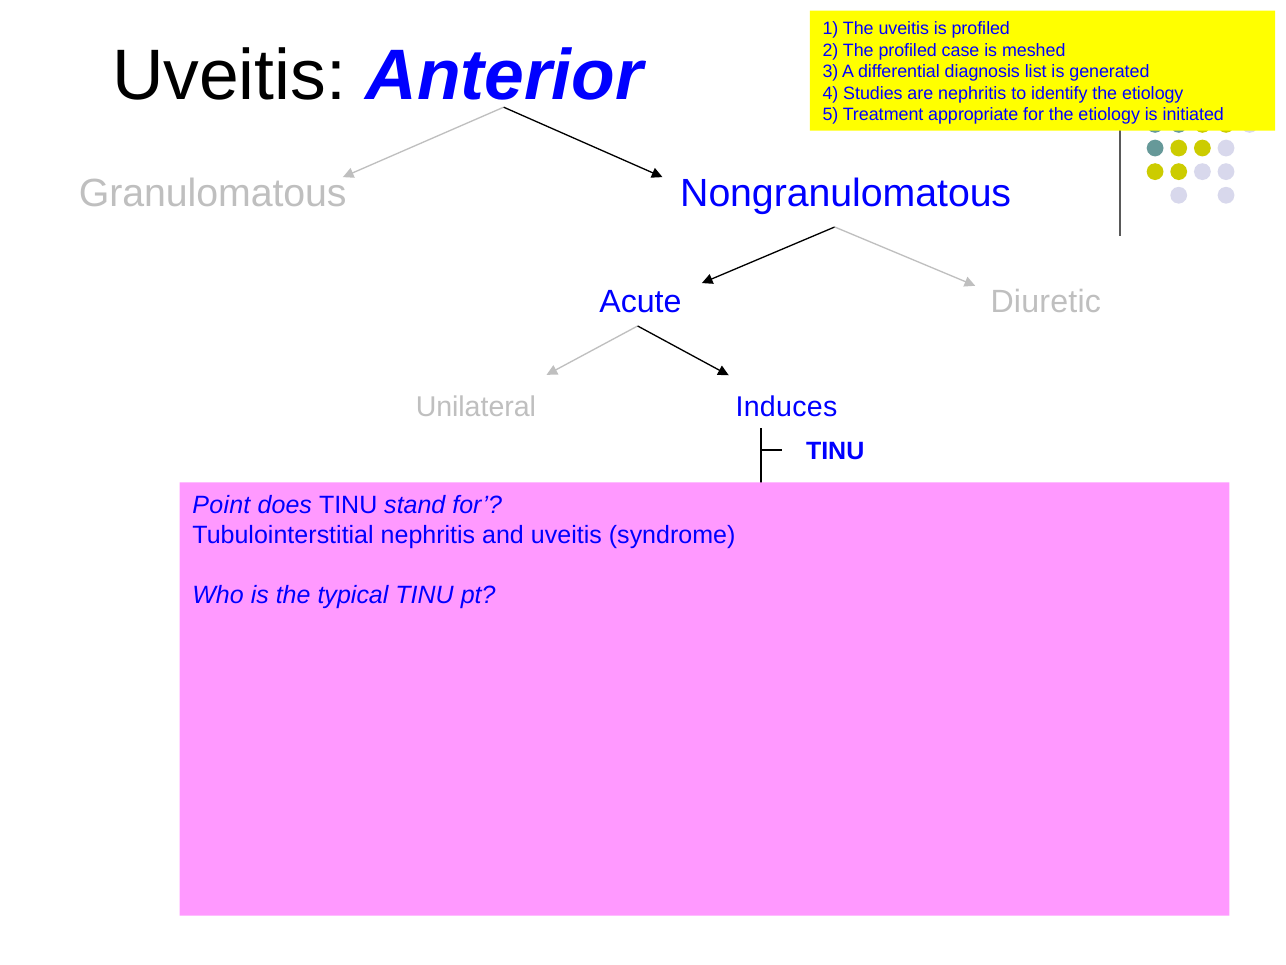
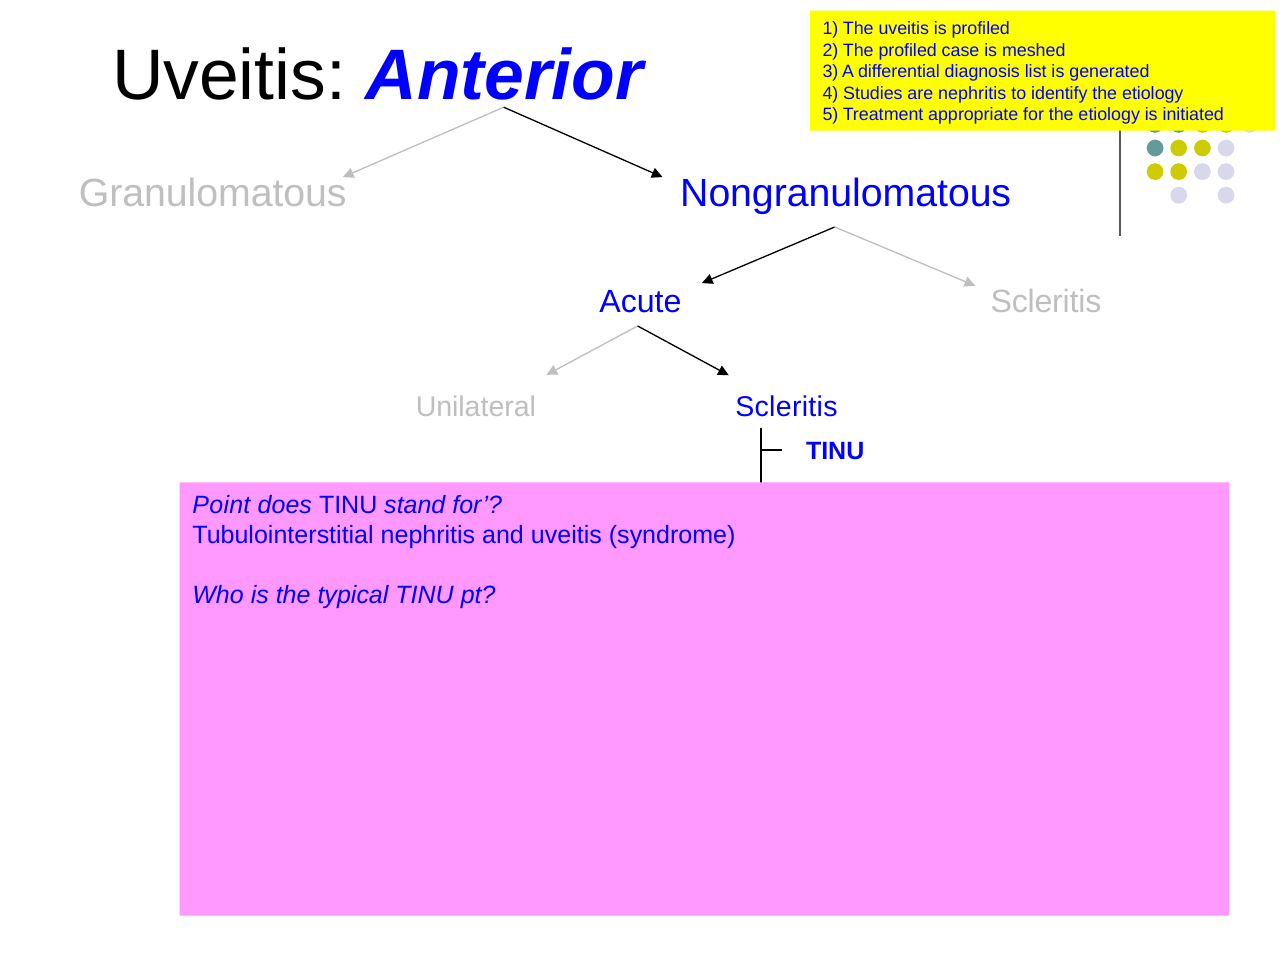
Acute Diuretic: Diuretic -> Scleritis
Unilateral Induces: Induces -> Scleritis
